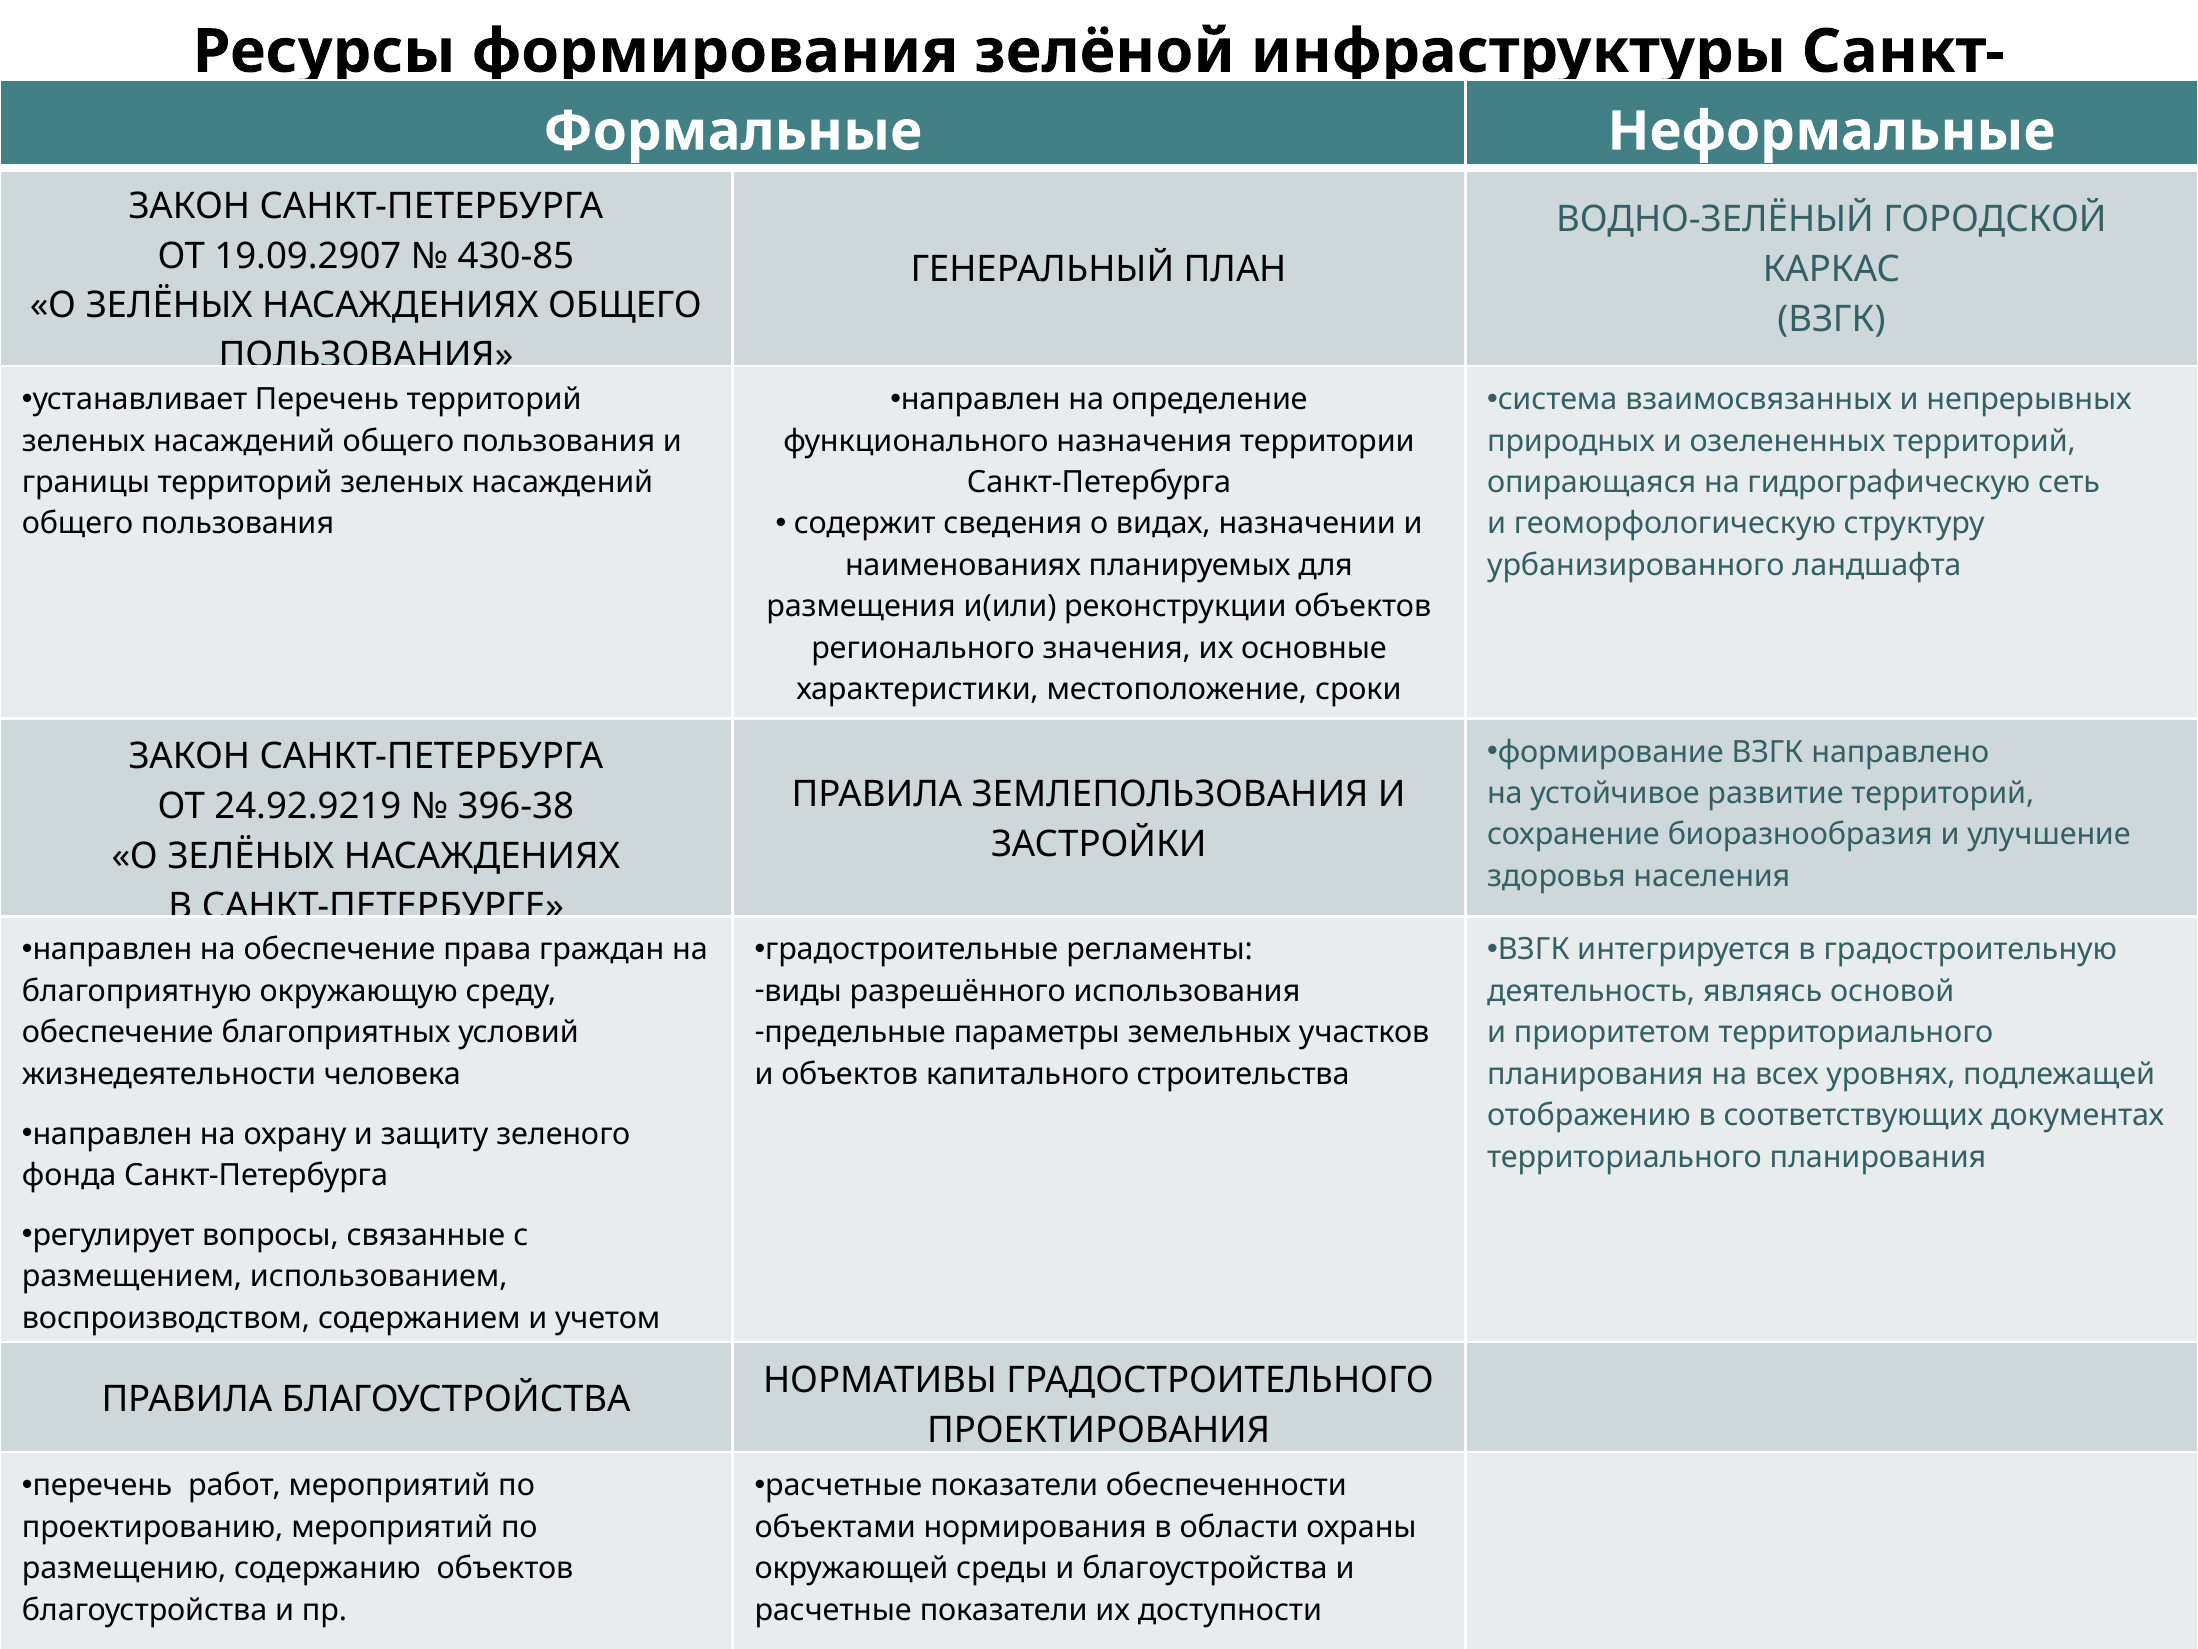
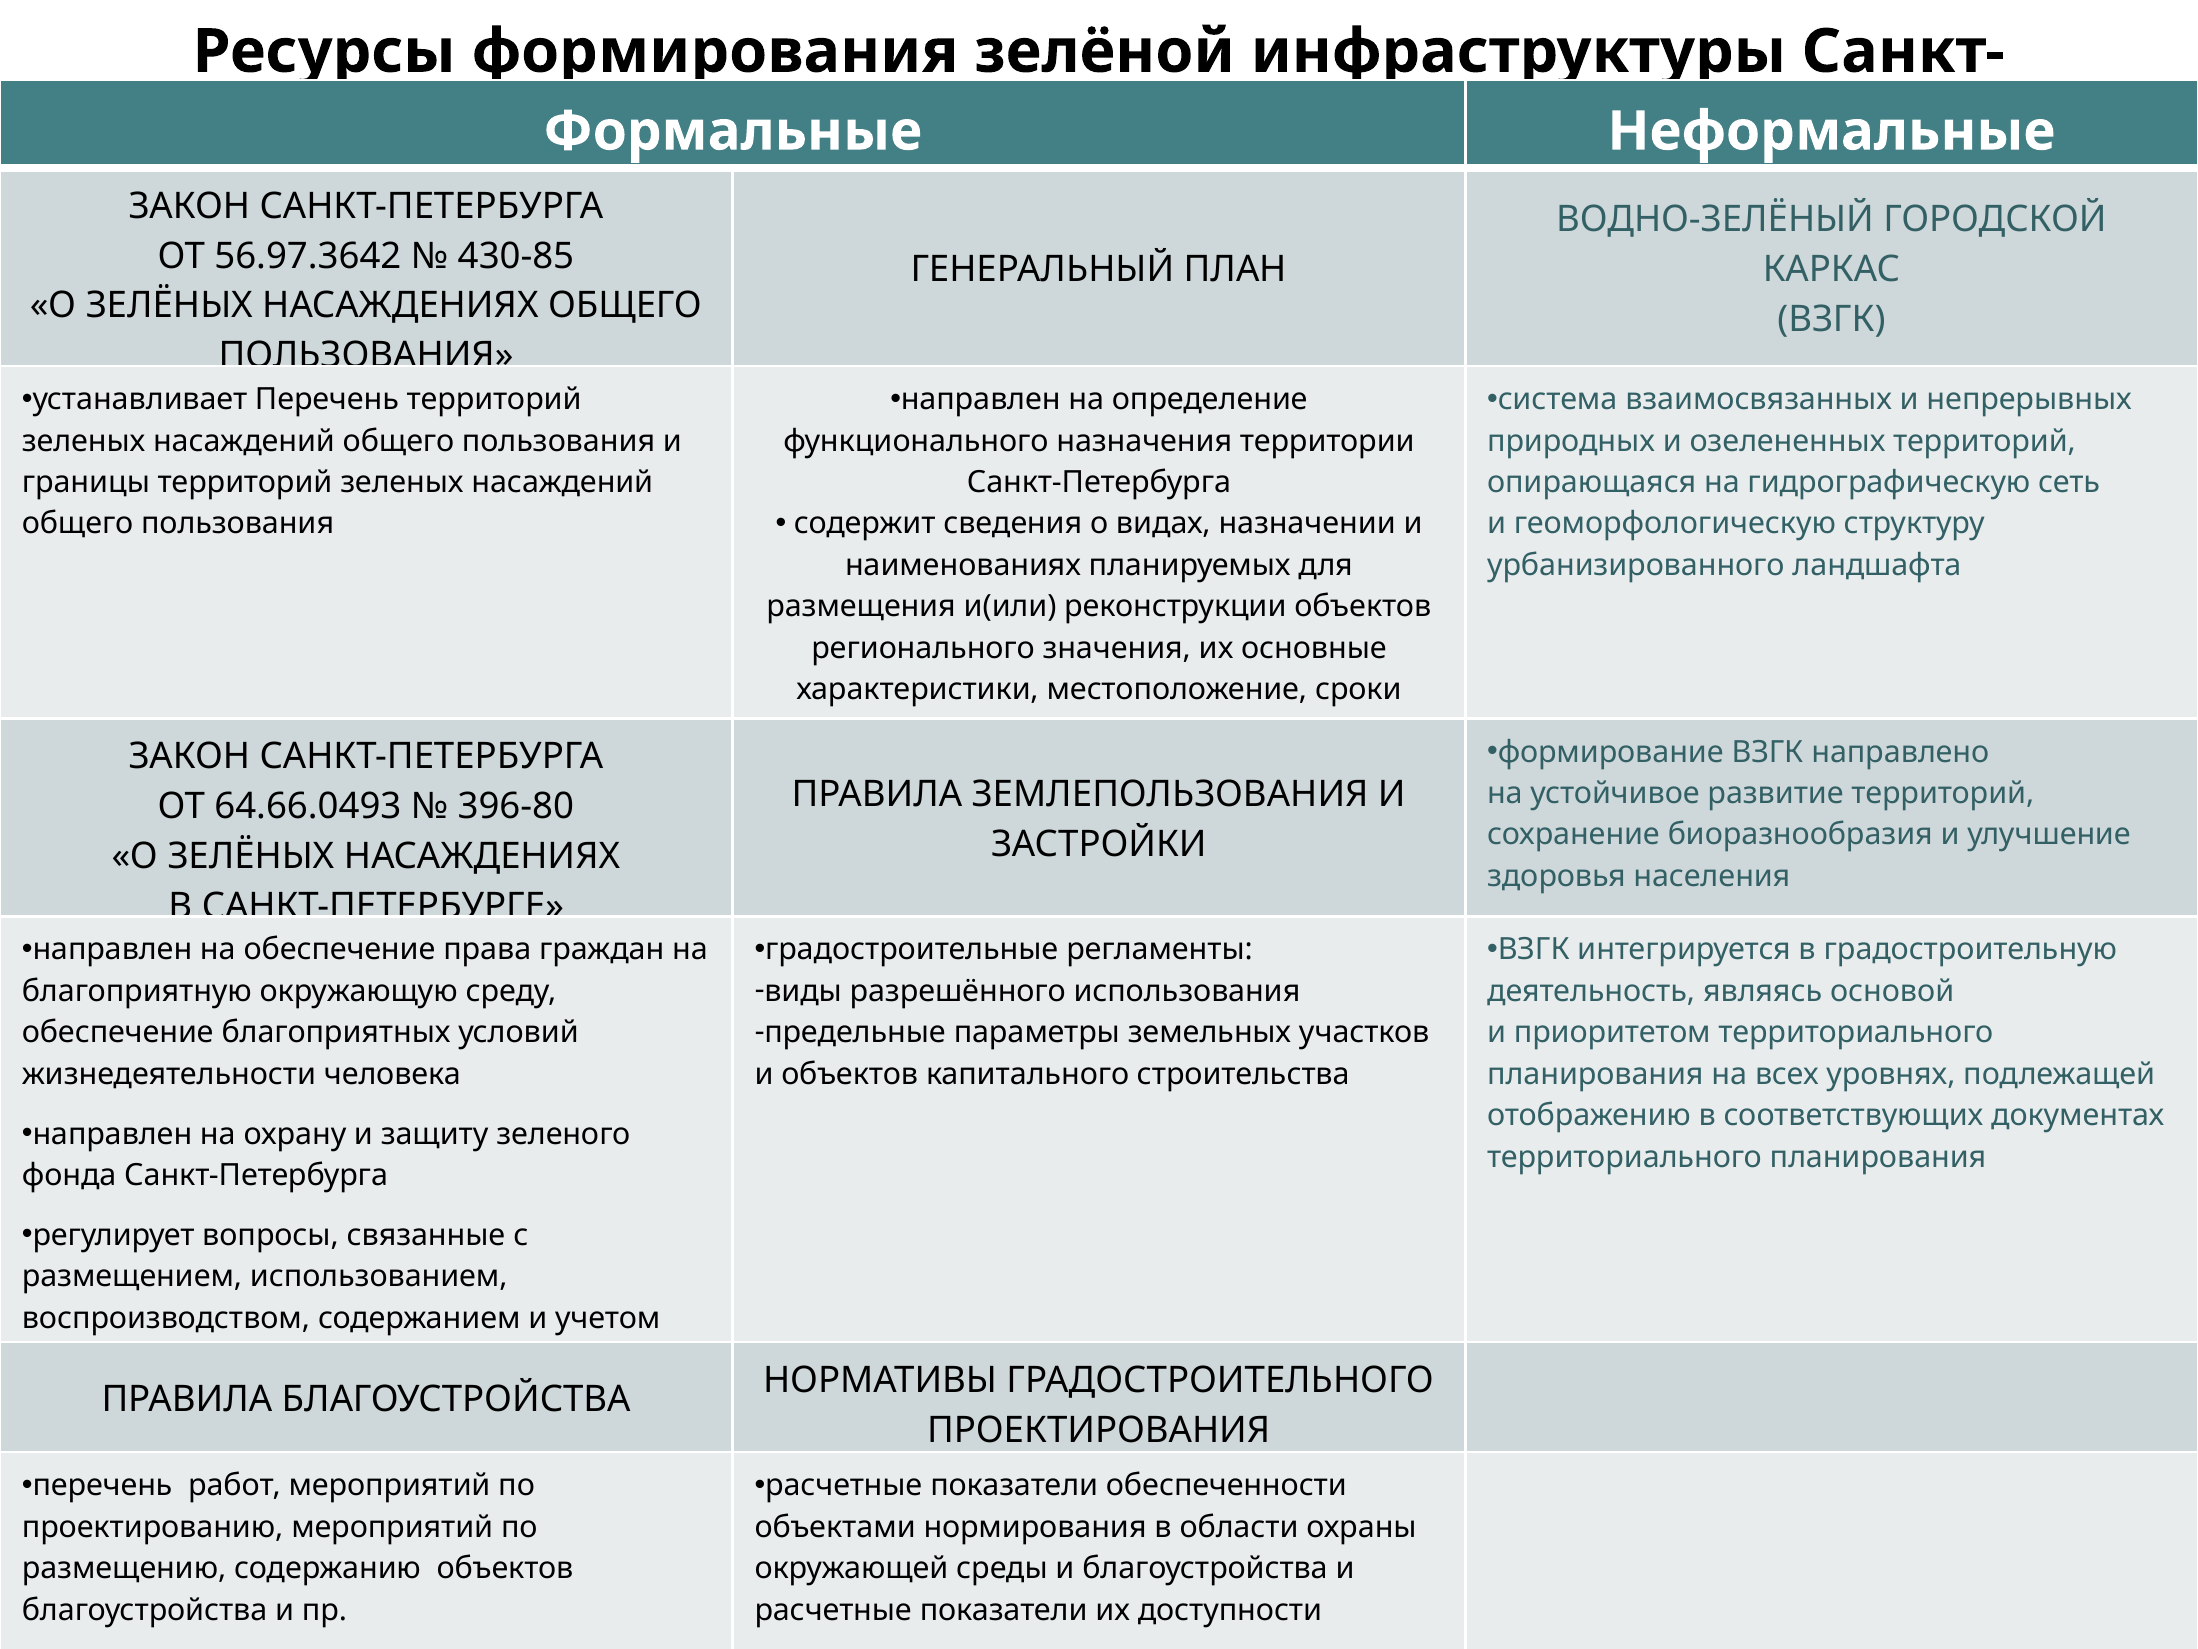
19.09.2907: 19.09.2907 -> 56.97.3642
24.92.9219: 24.92.9219 -> 64.66.0493
396-38: 396-38 -> 396-80
